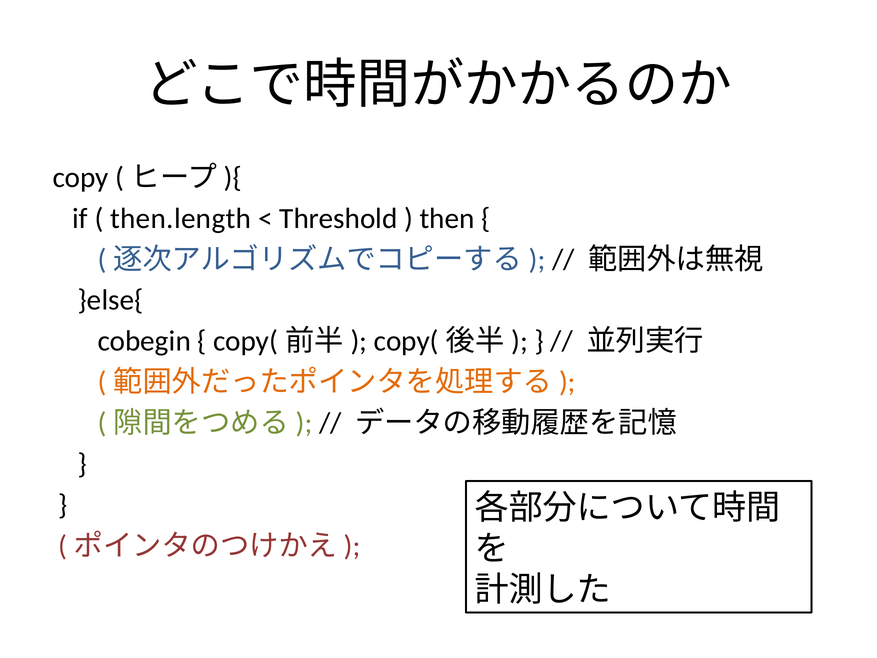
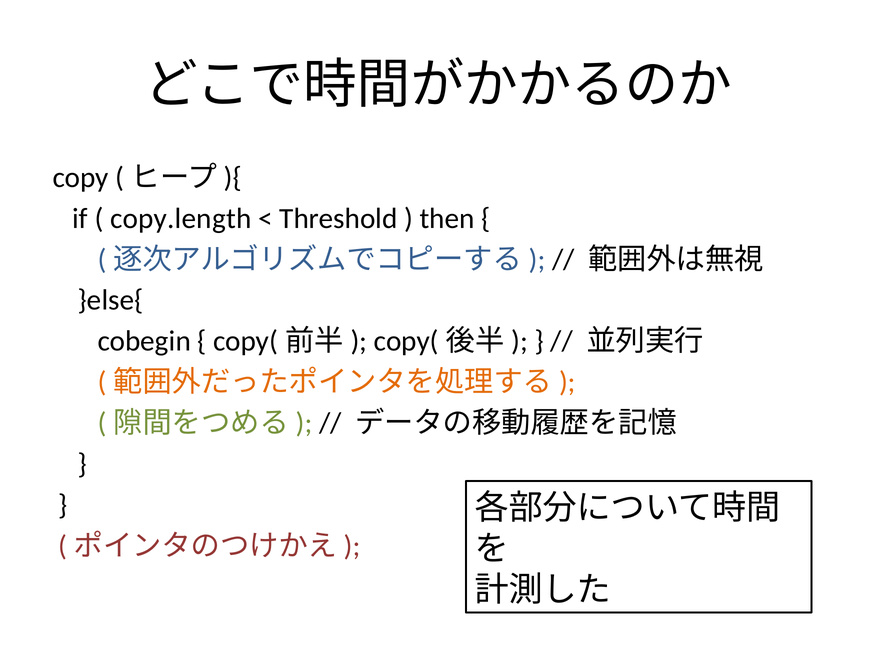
then.length: then.length -> copy.length
